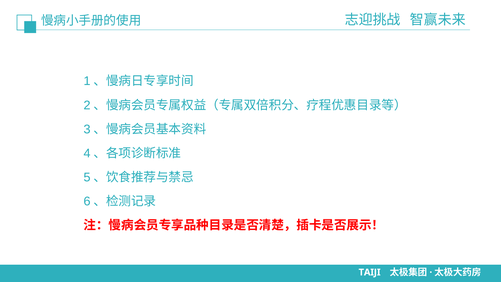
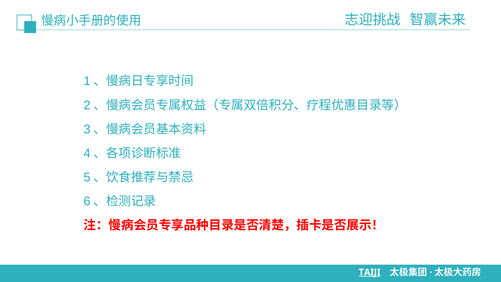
TAIJI underline: none -> present
